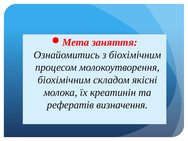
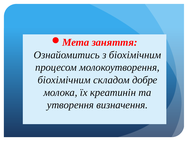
якісні: якісні -> добре
рефератів: рефератів -> утворення
